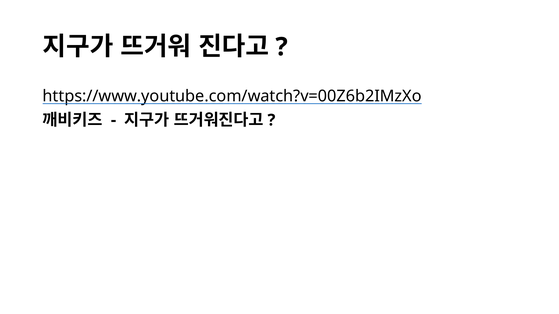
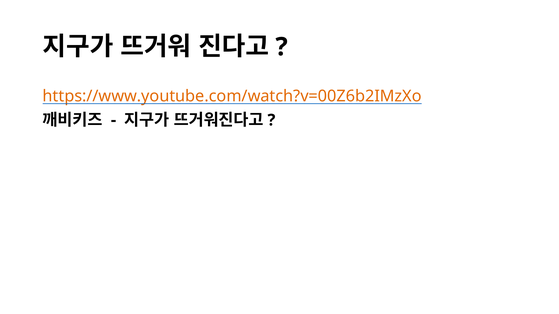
https://www.youtube.com/watch?v=00Z6b2IMzXo colour: black -> orange
